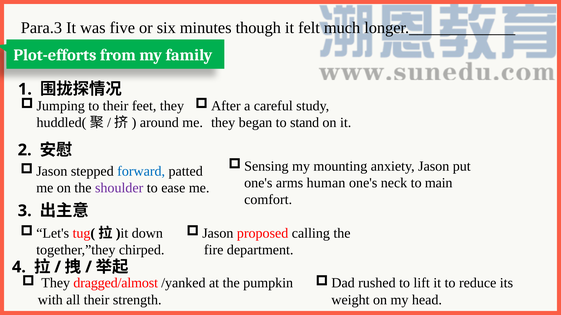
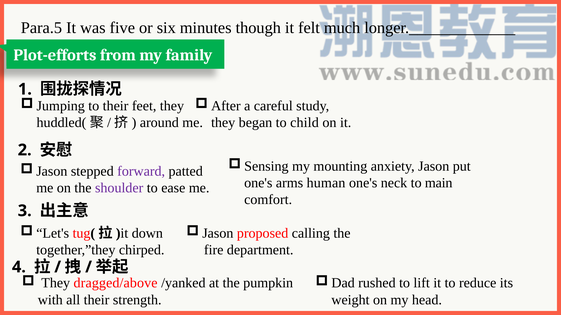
Para.3: Para.3 -> Para.5
stand: stand -> child
forward colour: blue -> purple
dragged/almost: dragged/almost -> dragged/above
